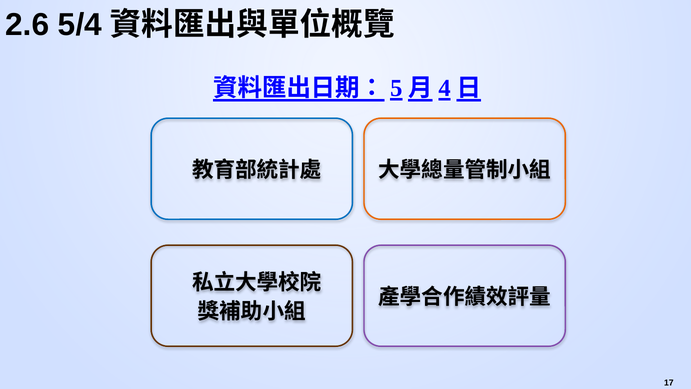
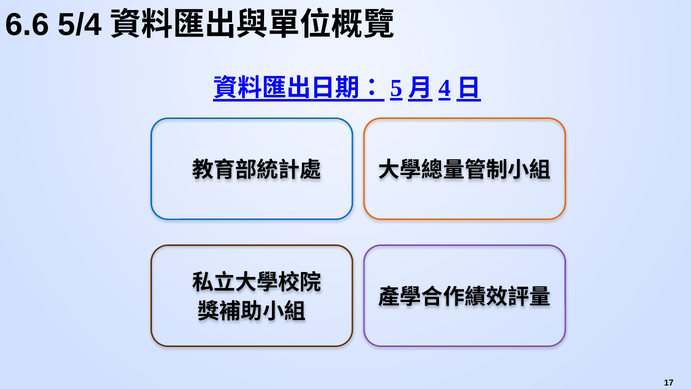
2.6: 2.6 -> 6.6
